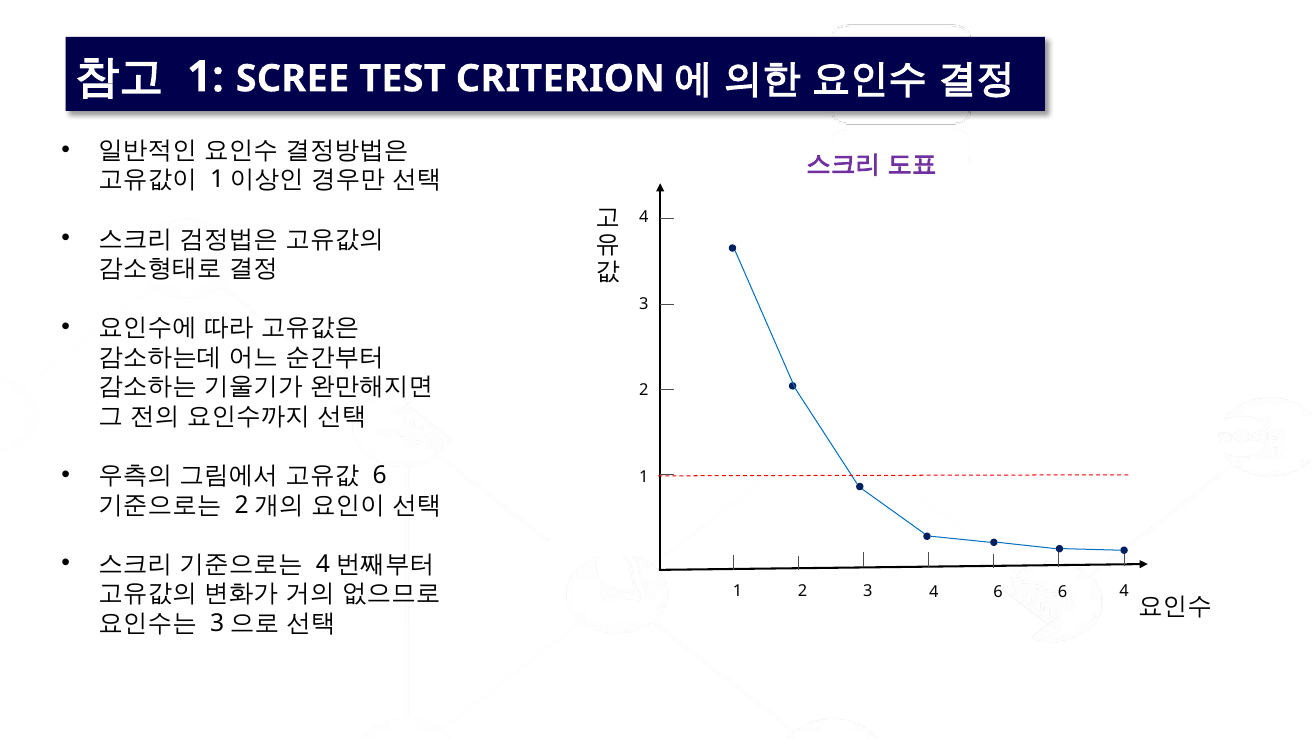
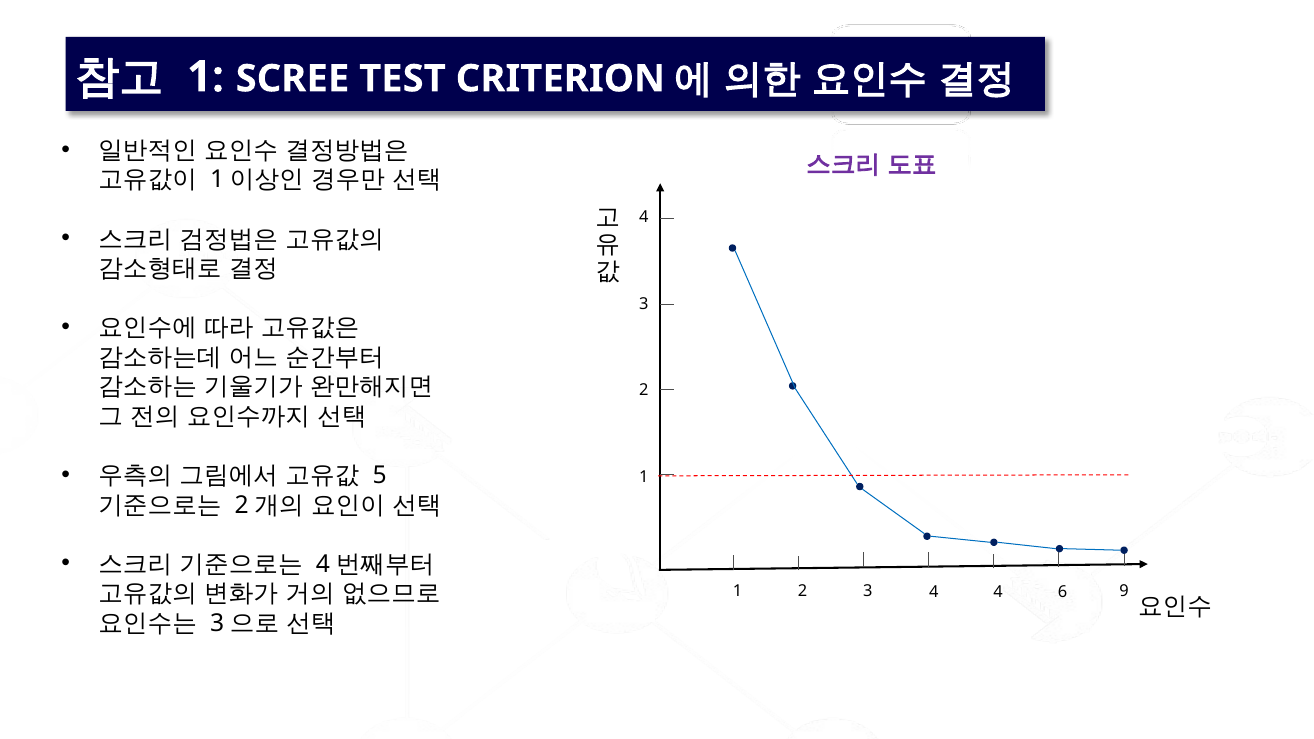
6 at (380, 475): 6 -> 5
4 6: 6 -> 4
6 4: 4 -> 9
